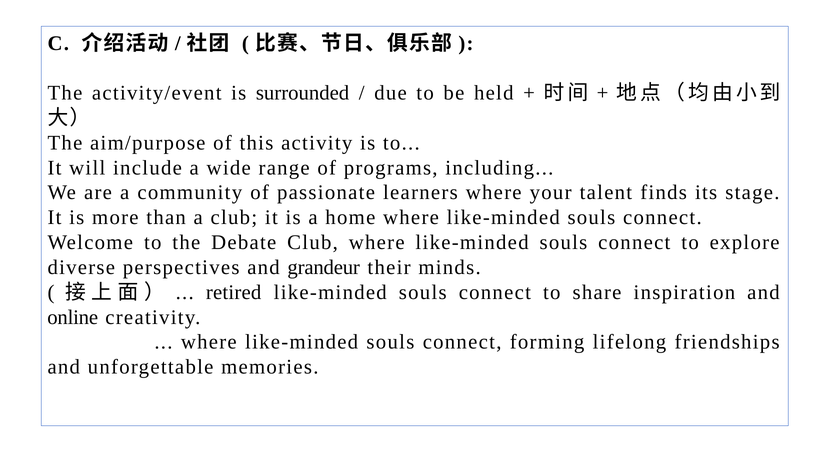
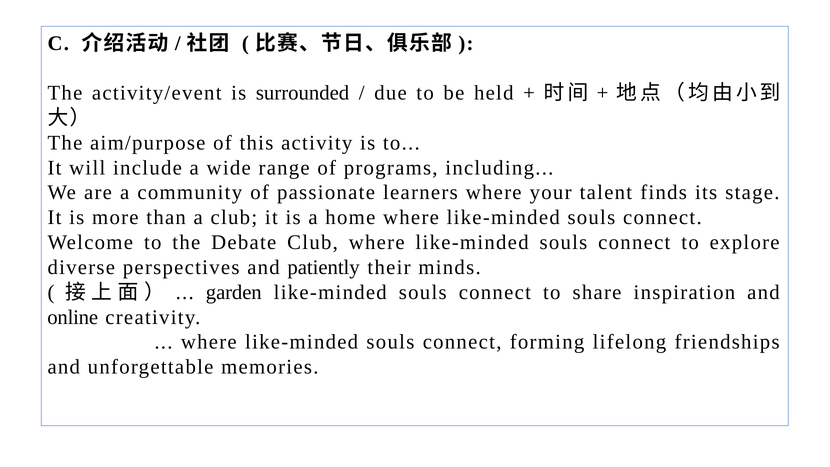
grandeur: grandeur -> patiently
retired: retired -> garden
